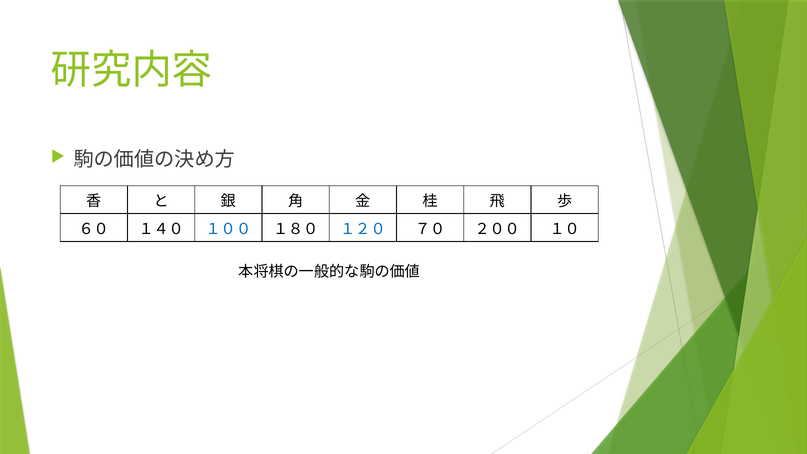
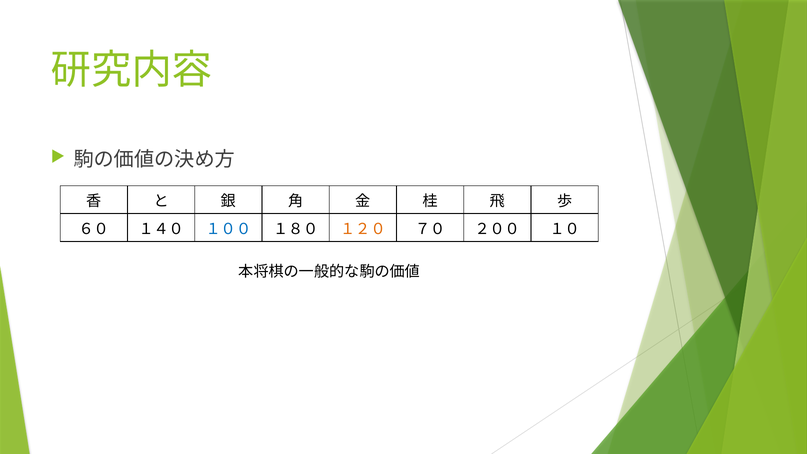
１２０ colour: blue -> orange
